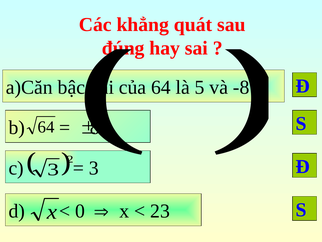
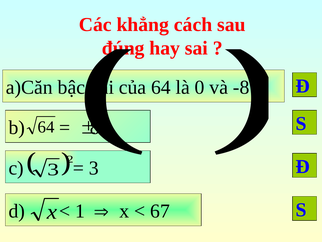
quát: quát -> cách
5: 5 -> 0
0: 0 -> 1
23: 23 -> 67
